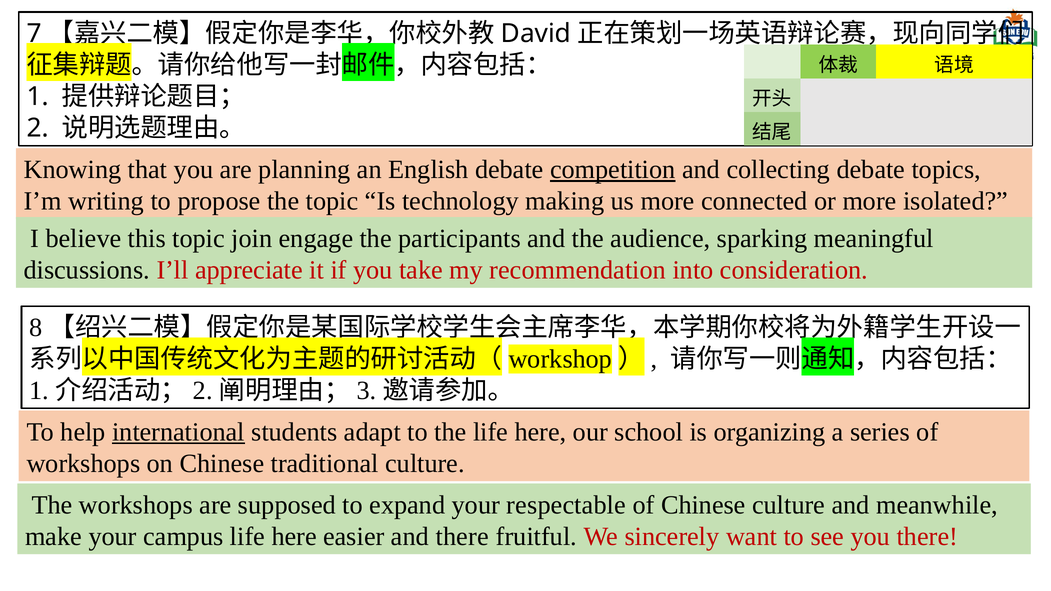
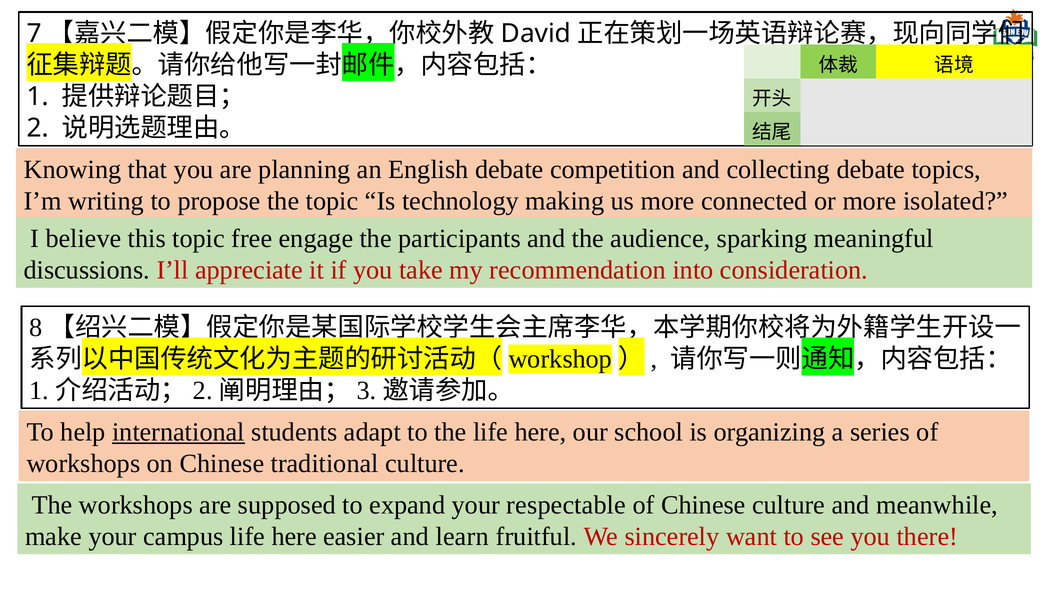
competition underline: present -> none
join: join -> free
and there: there -> learn
